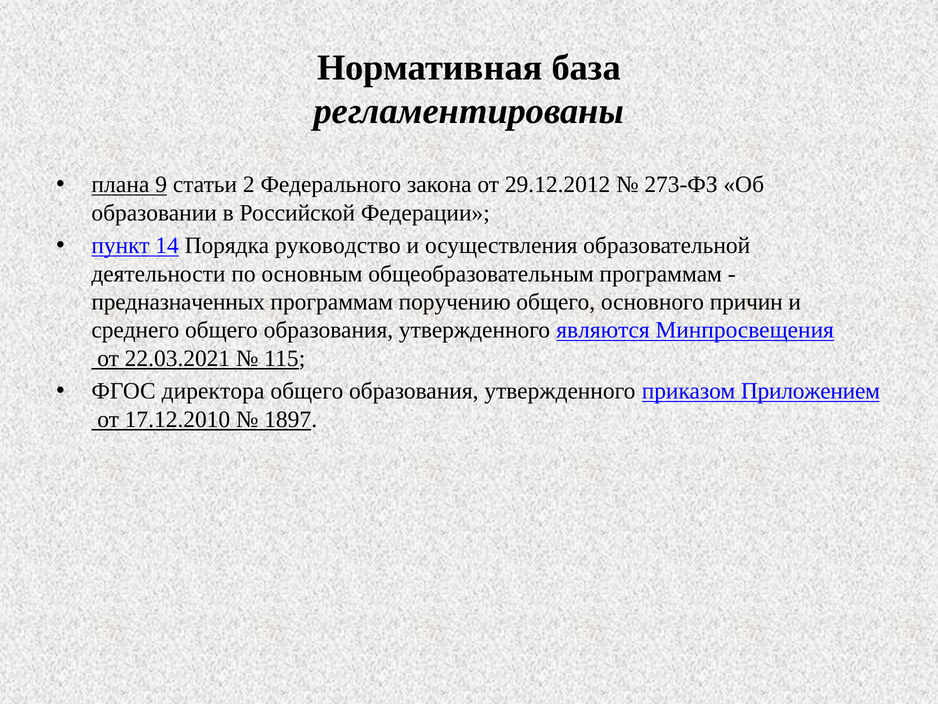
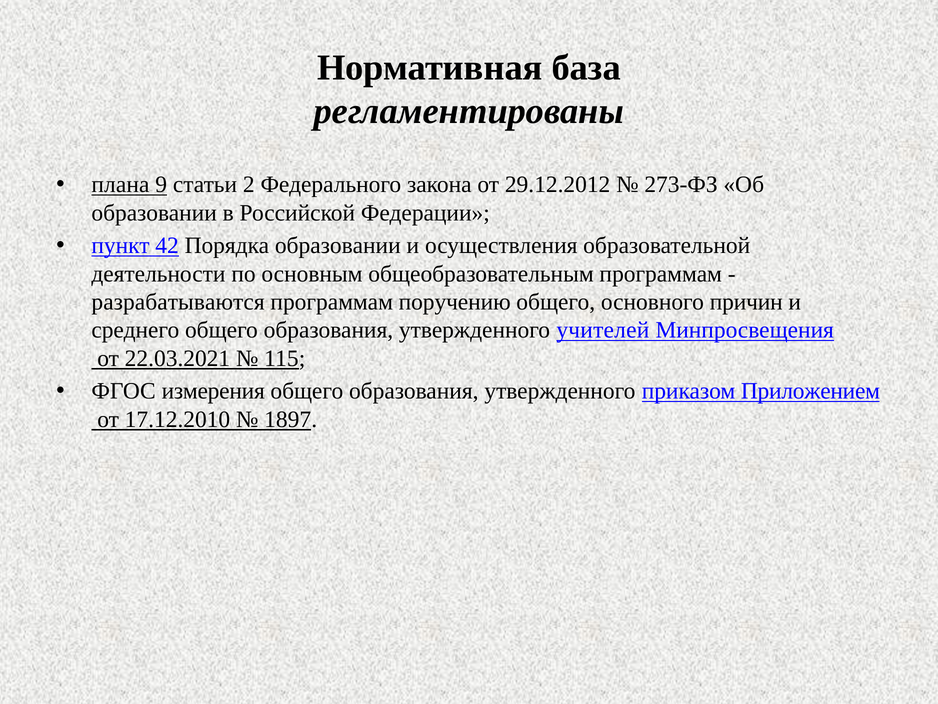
14: 14 -> 42
Порядка руководство: руководство -> образовании
предназначенных: предназначенных -> разрабатываются
являются: являются -> учителей
директора: директора -> измерения
